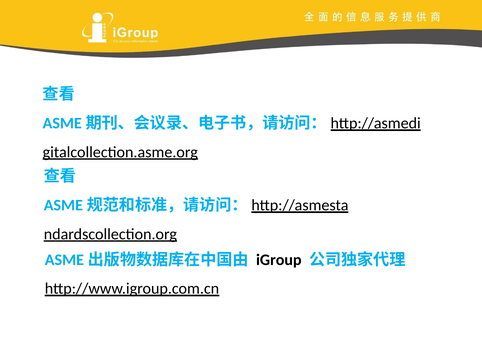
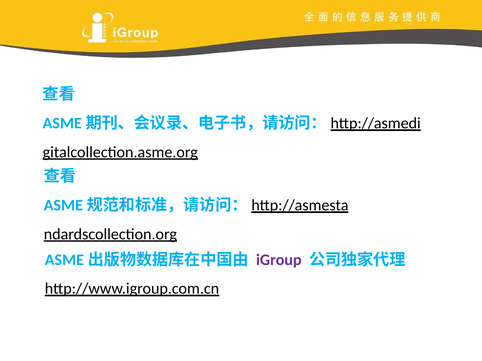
iGroup colour: black -> purple
